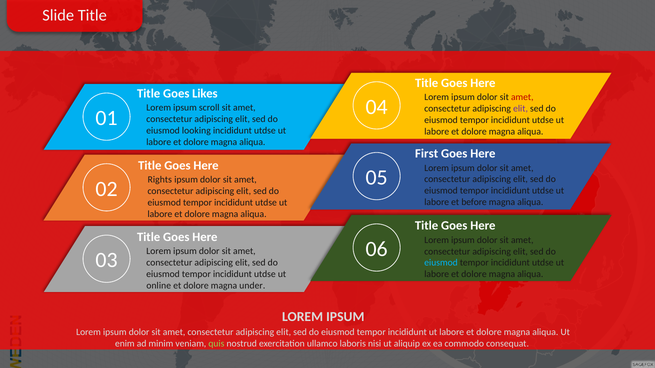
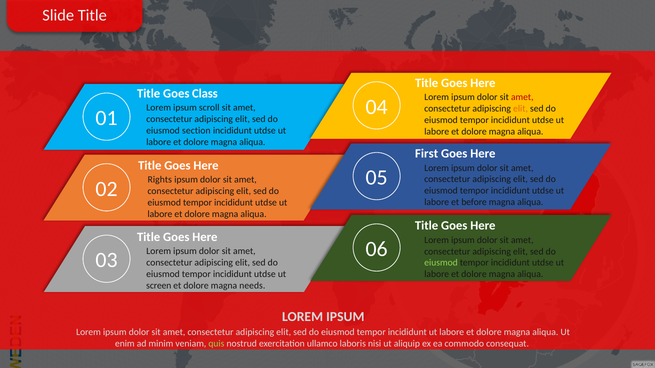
Likes: Likes -> Class
elit at (521, 109) colour: purple -> orange
looking: looking -> section
eiusmod at (441, 263) colour: light blue -> light green
online: online -> screen
under: under -> needs
